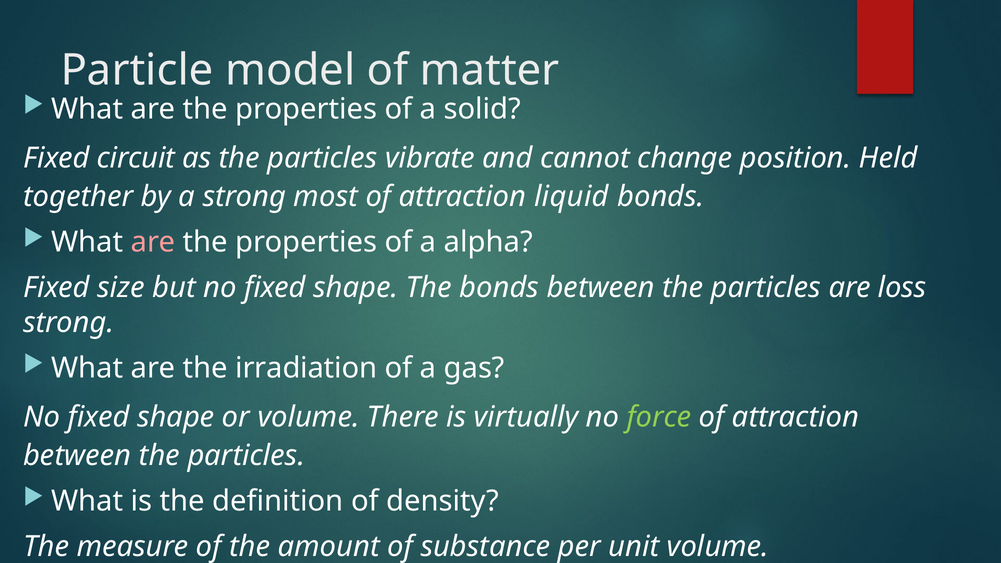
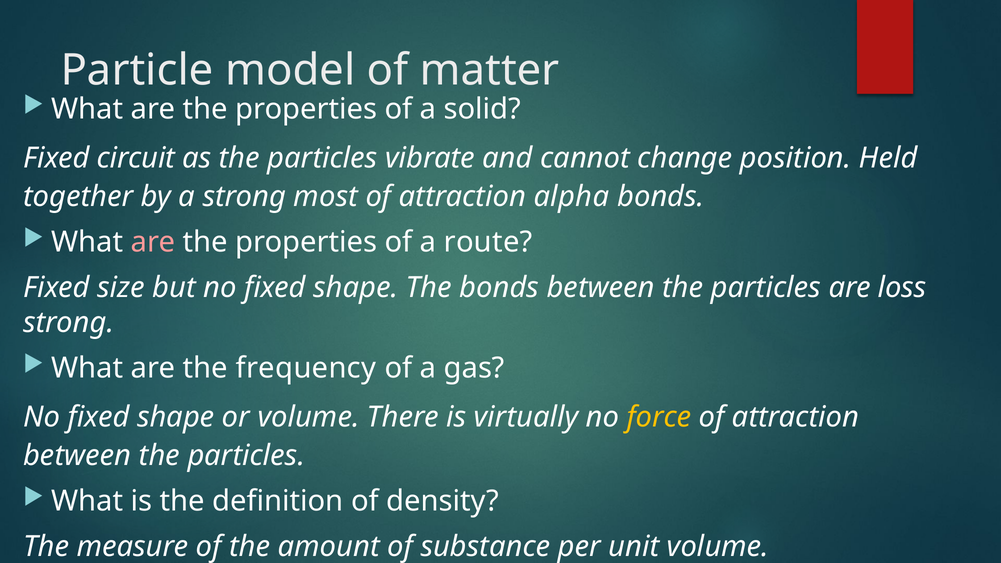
liquid: liquid -> alpha
alpha: alpha -> route
irradiation: irradiation -> frequency
force colour: light green -> yellow
